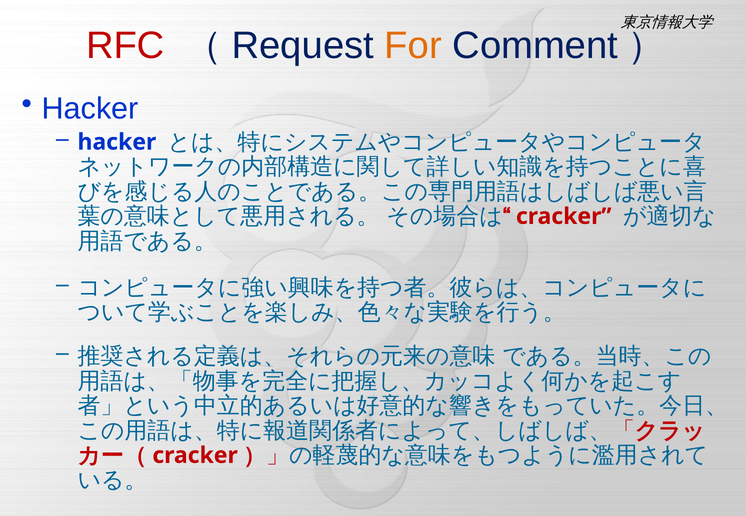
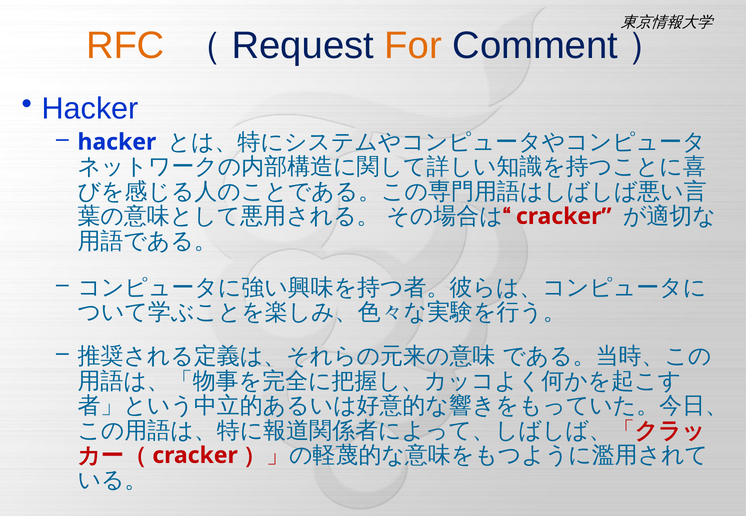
RFC colour: red -> orange
